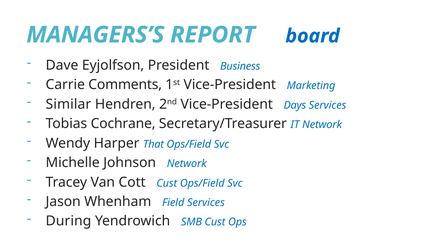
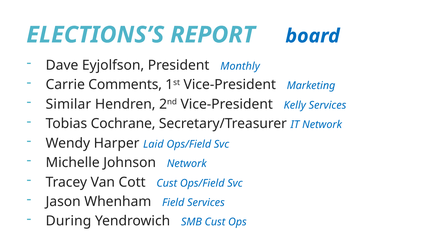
MANAGERS’S: MANAGERS’S -> ELECTIONS’S
Business: Business -> Monthly
Days: Days -> Kelly
That: That -> Laid
